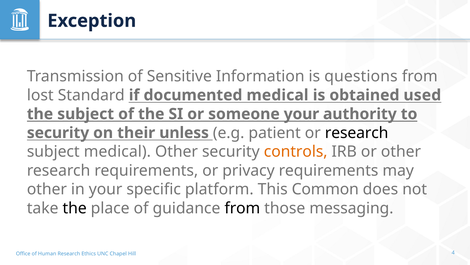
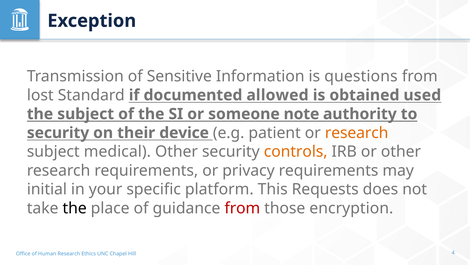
documented medical: medical -> allowed
someone your: your -> note
unless: unless -> device
research at (357, 133) colour: black -> orange
other at (47, 189): other -> initial
Common: Common -> Requests
from at (242, 208) colour: black -> red
messaging: messaging -> encryption
